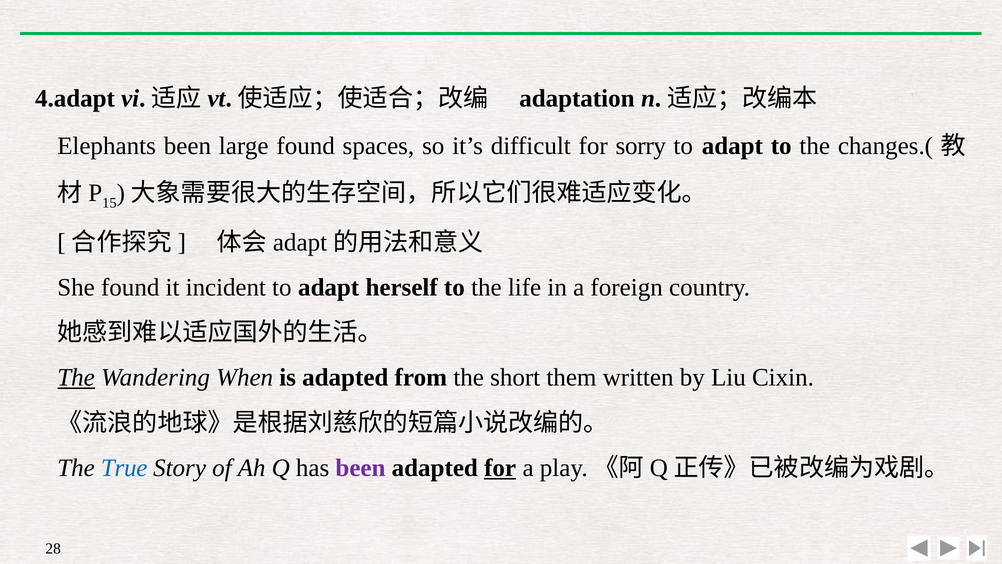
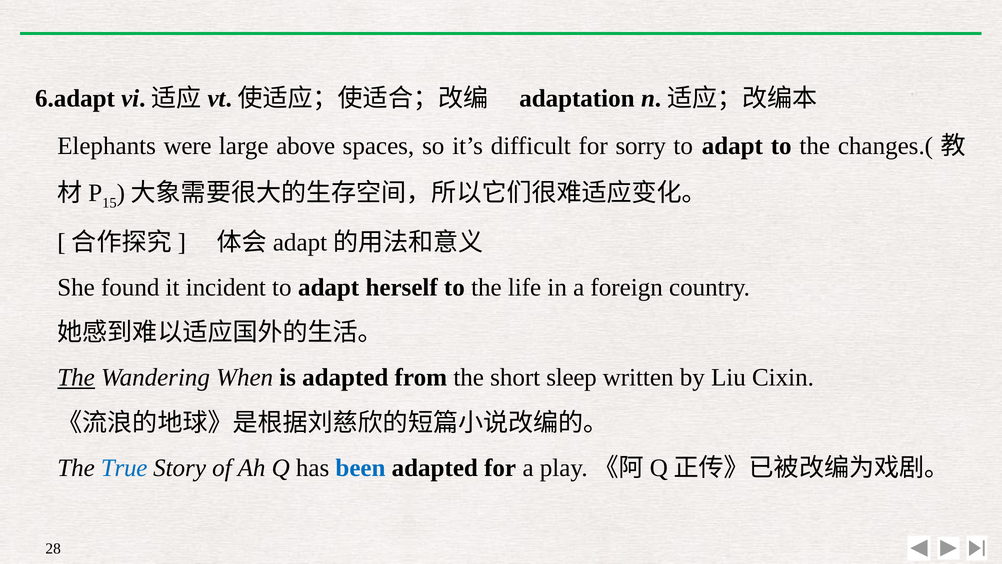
4.adapt: 4.adapt -> 6.adapt
Elephants been: been -> were
large found: found -> above
them: them -> sleep
been at (360, 468) colour: purple -> blue
for at (500, 468) underline: present -> none
